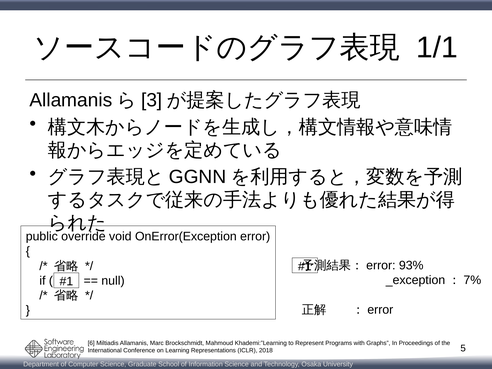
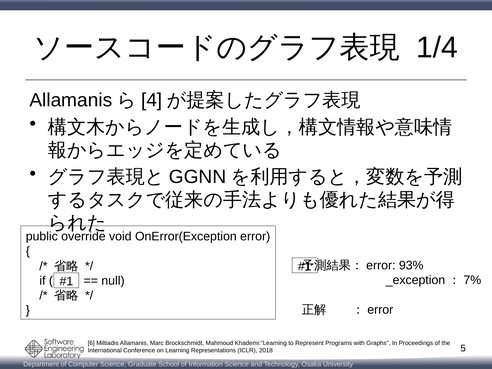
1/1: 1/1 -> 1/4
3: 3 -> 4
